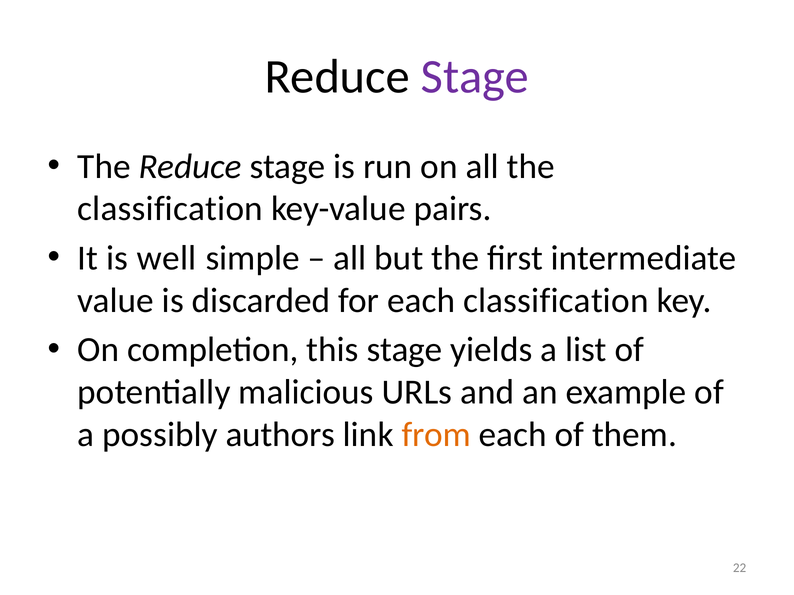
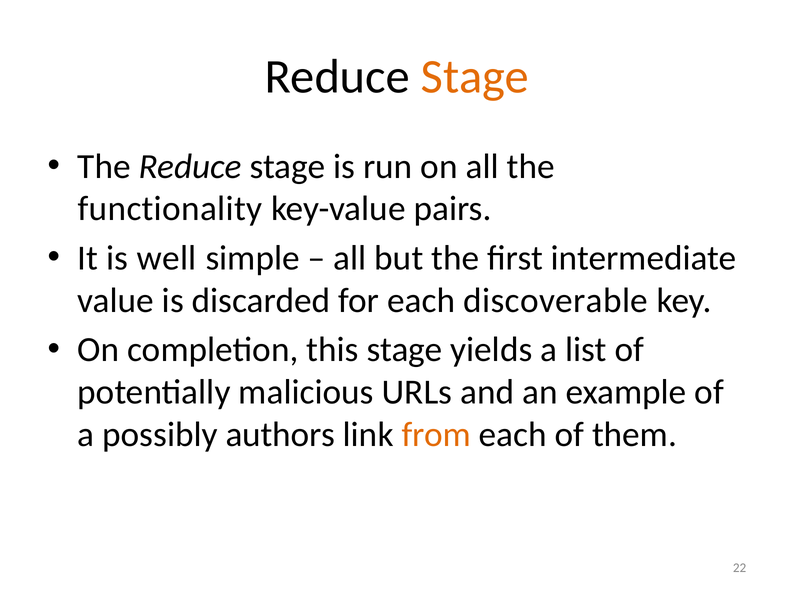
Stage at (475, 77) colour: purple -> orange
classification at (170, 209): classification -> functionality
each classification: classification -> discoverable
